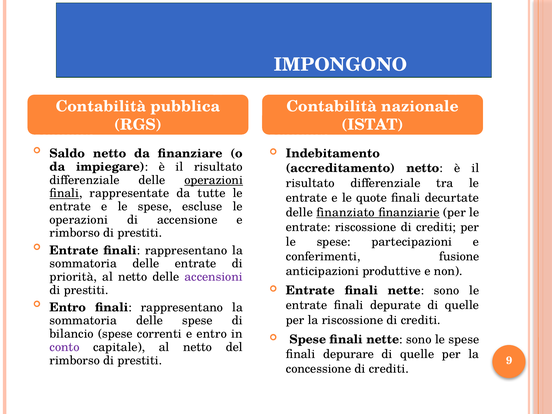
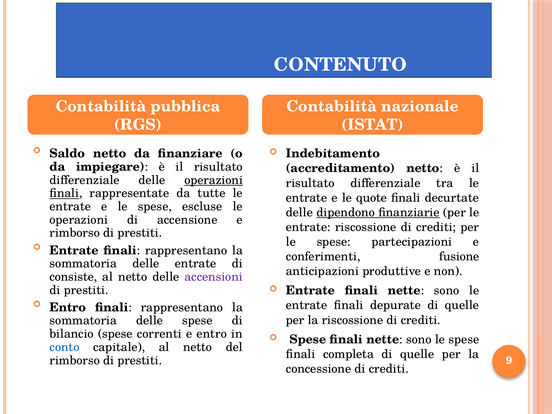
IMPONGONO: IMPONGONO -> CONTENUTO
finanziato: finanziato -> dipendono
priorità: priorità -> consiste
conto colour: purple -> blue
depurare: depurare -> completa
